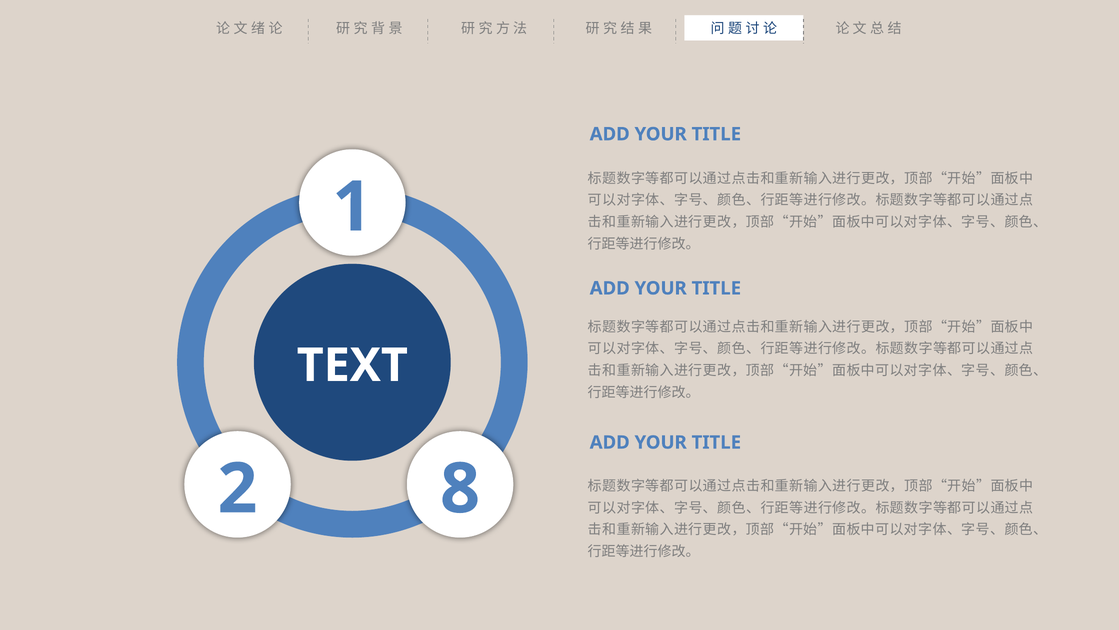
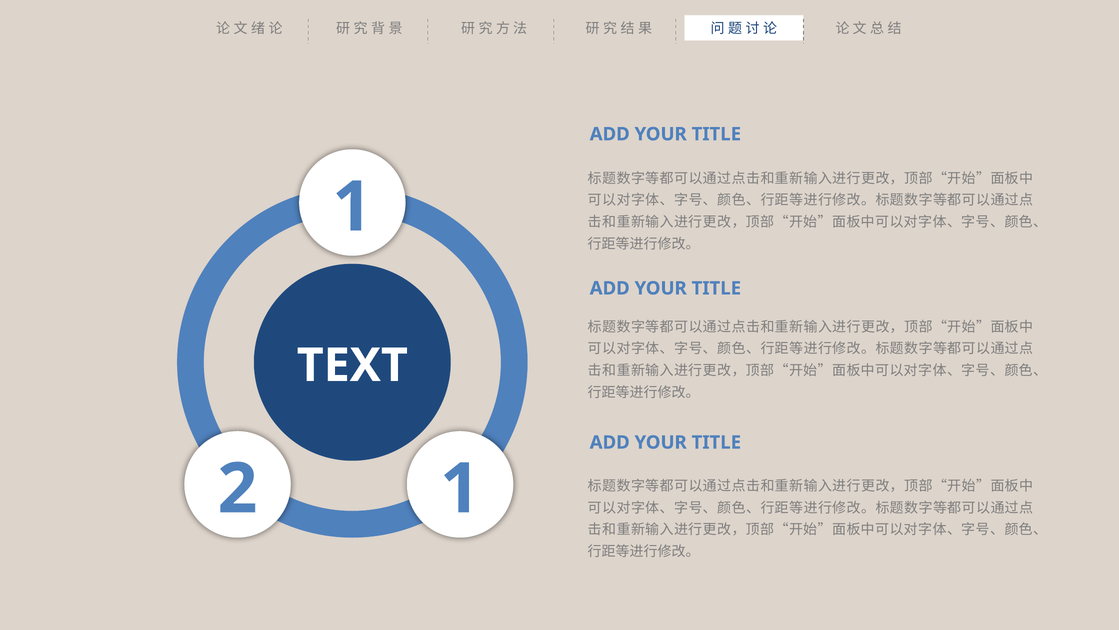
2 8: 8 -> 1
